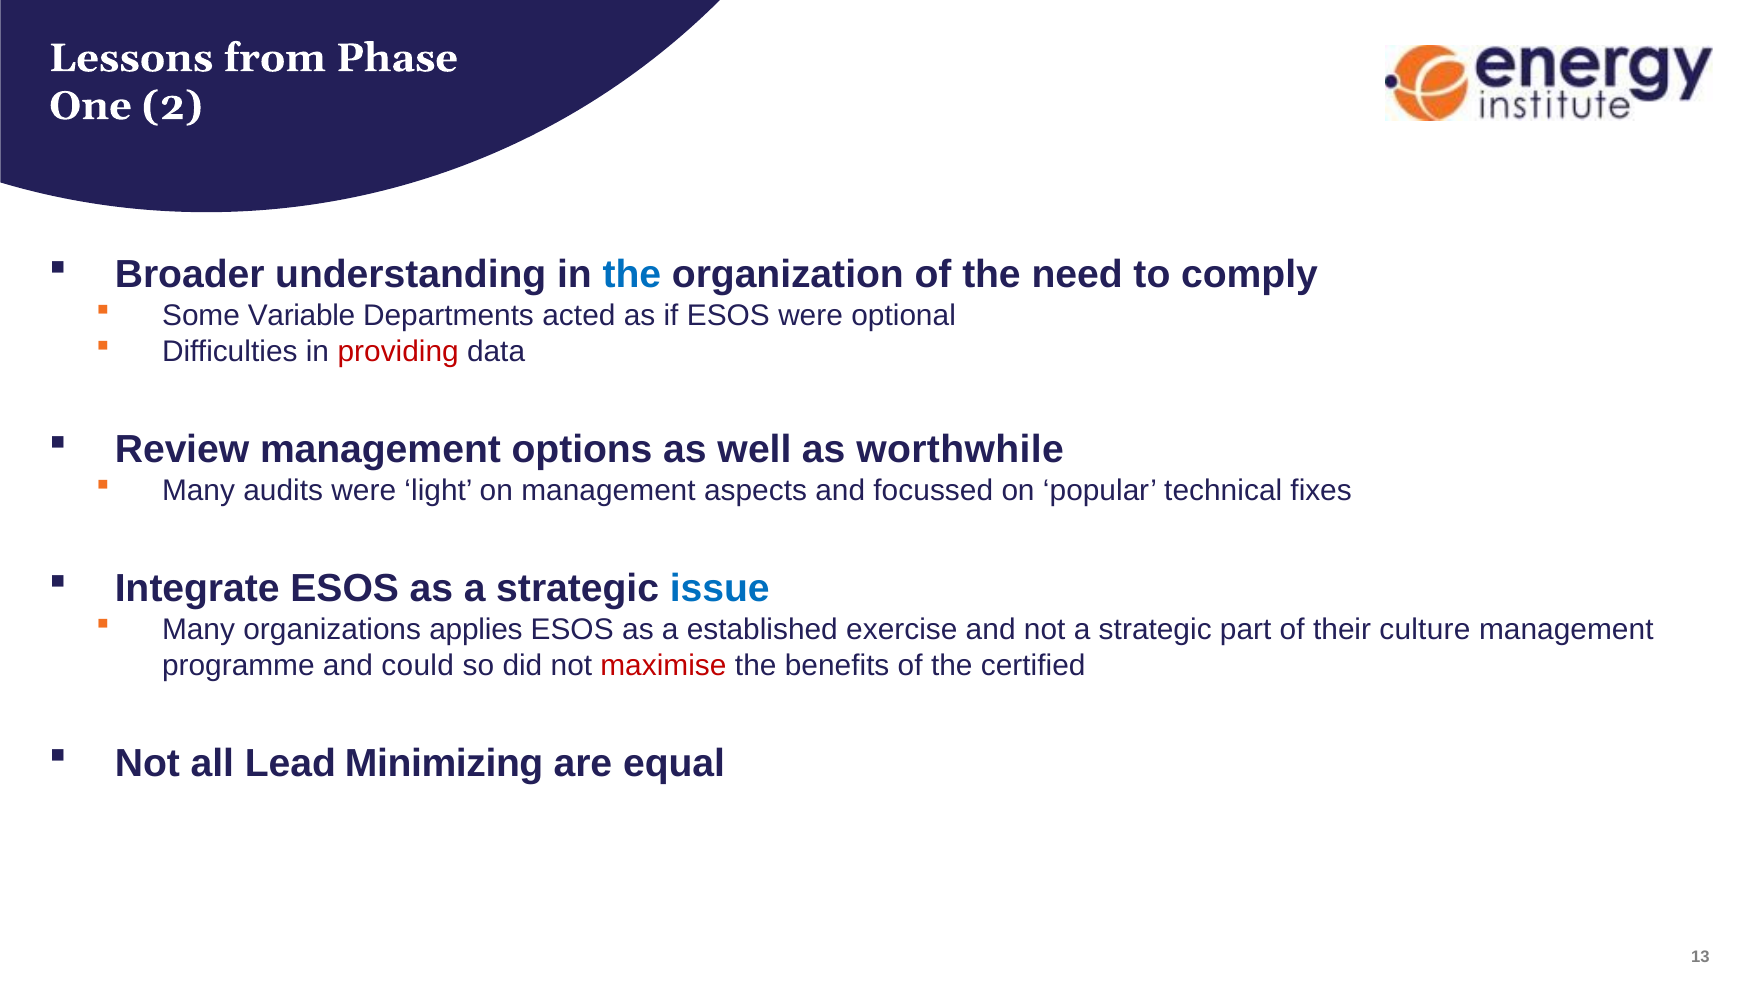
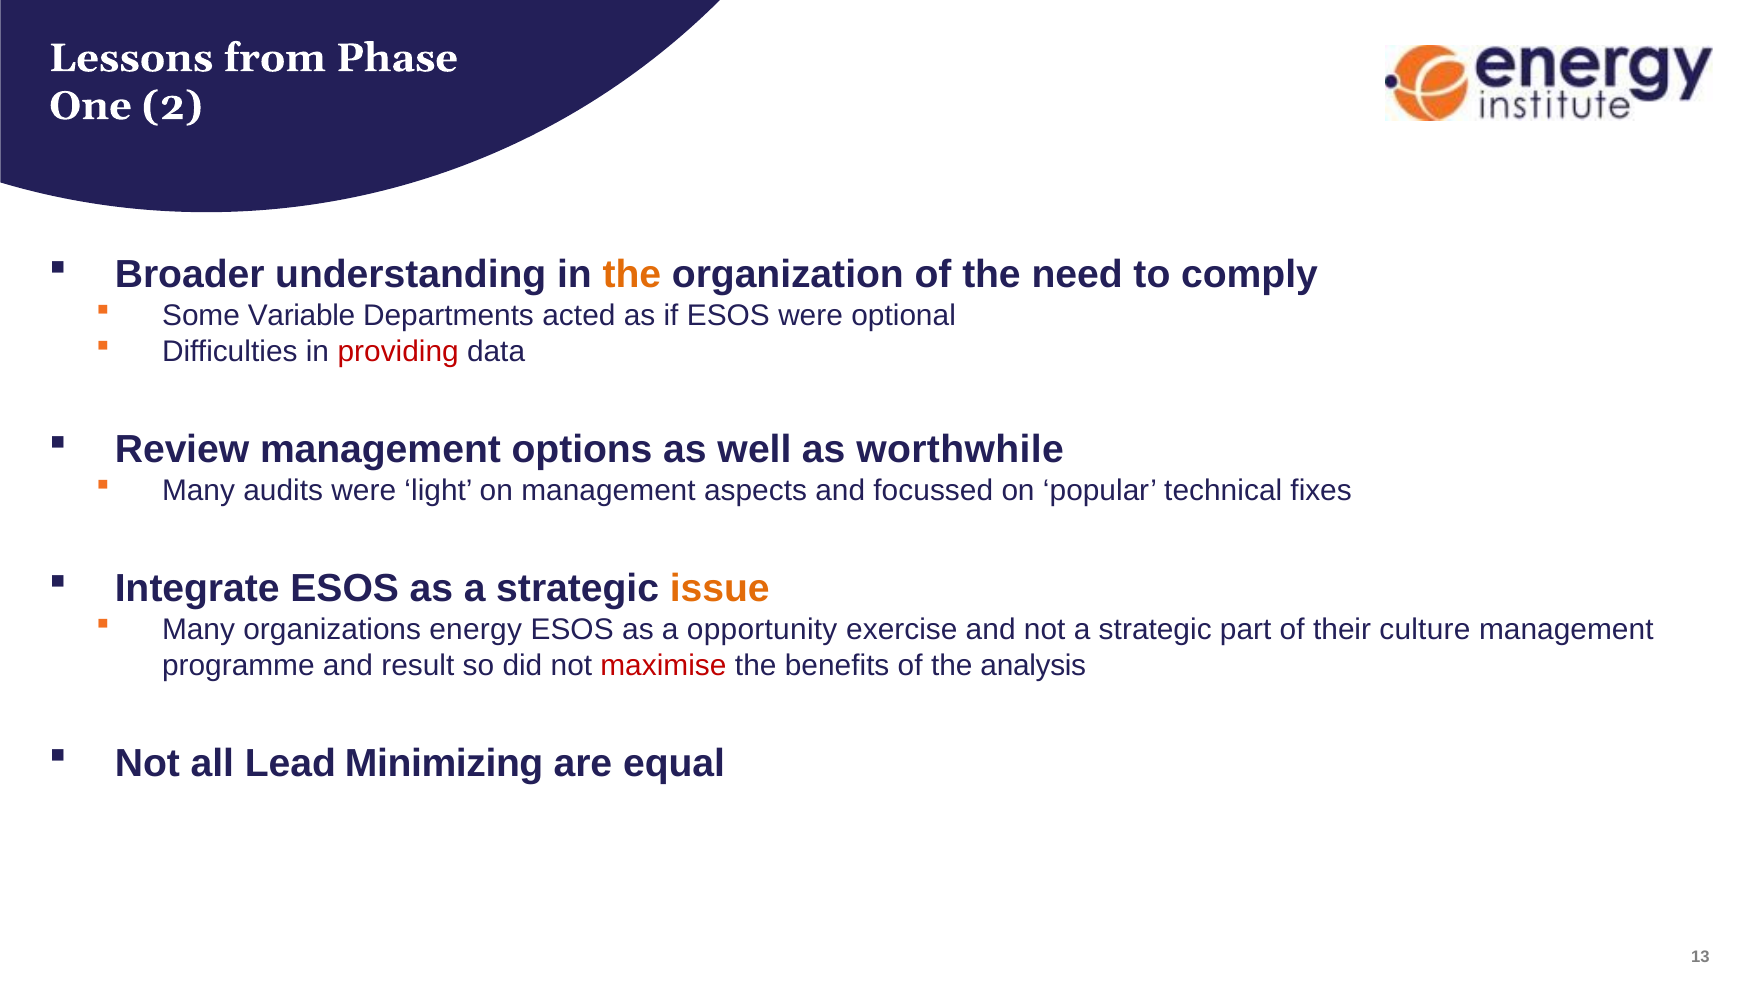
the at (632, 275) colour: blue -> orange
issue colour: blue -> orange
applies: applies -> energy
established: established -> opportunity
could: could -> result
certified: certified -> analysis
